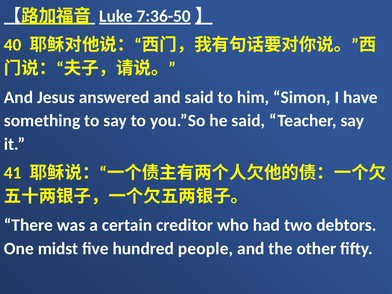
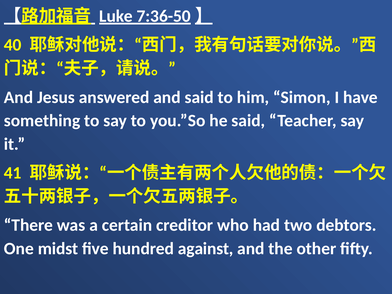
people: people -> against
